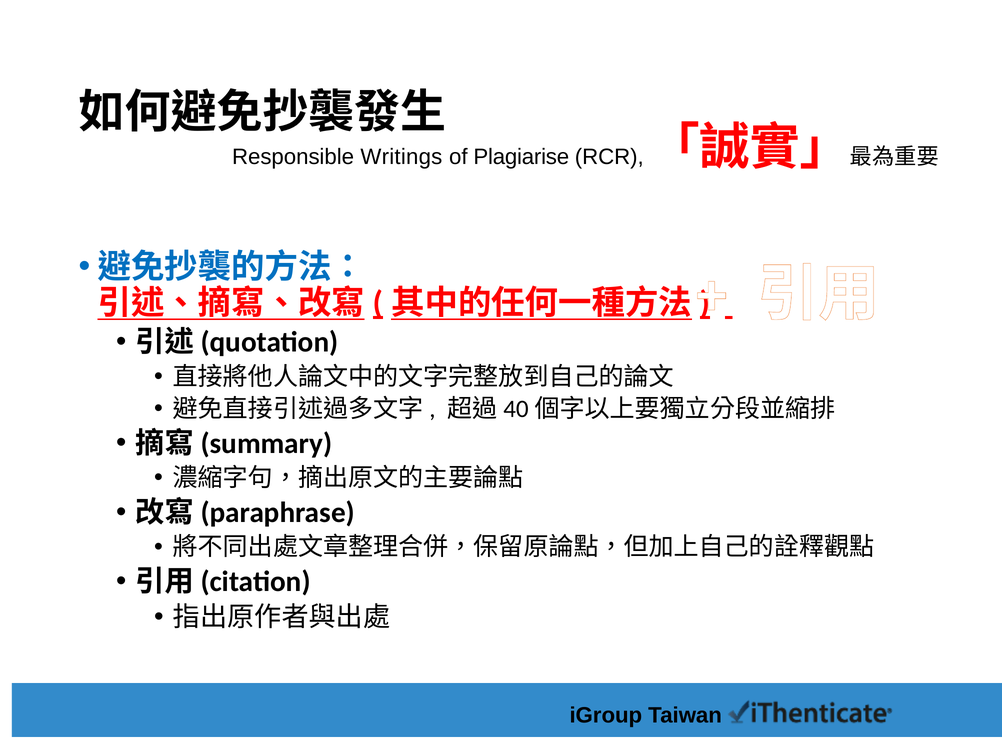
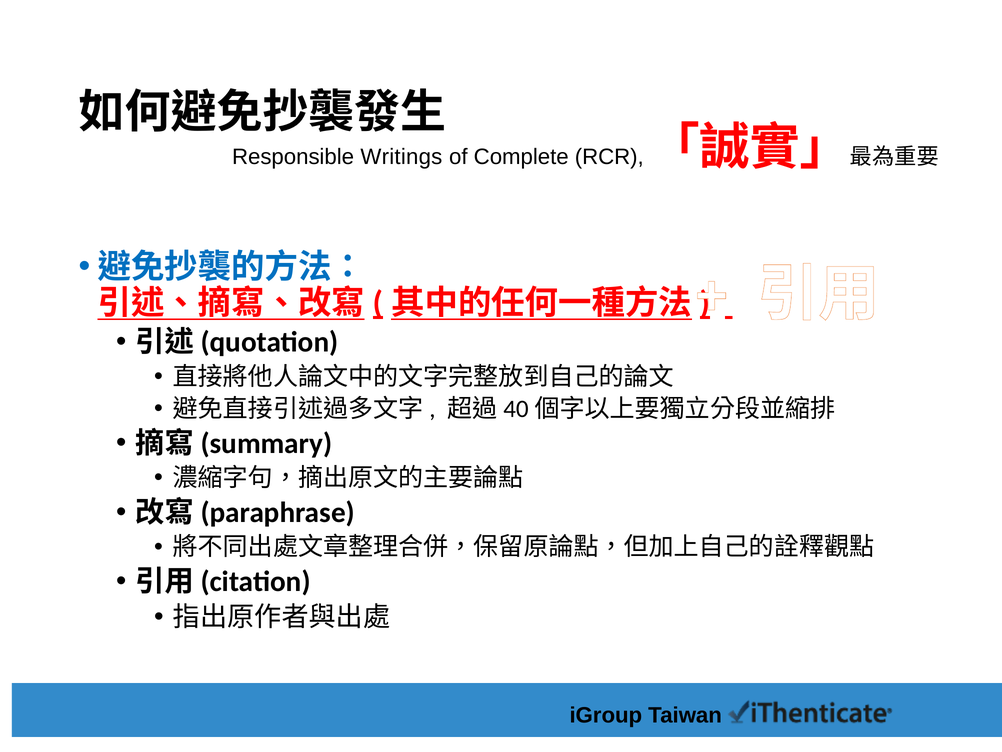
Plagiarise: Plagiarise -> Complete
